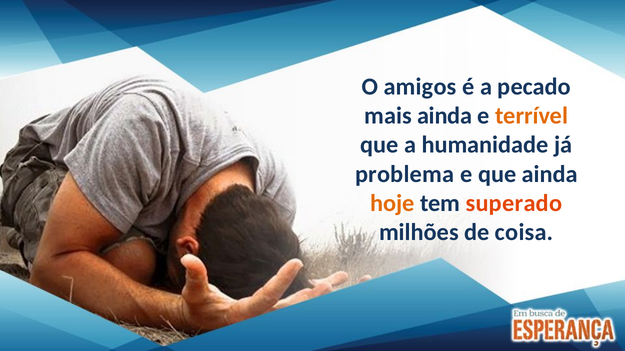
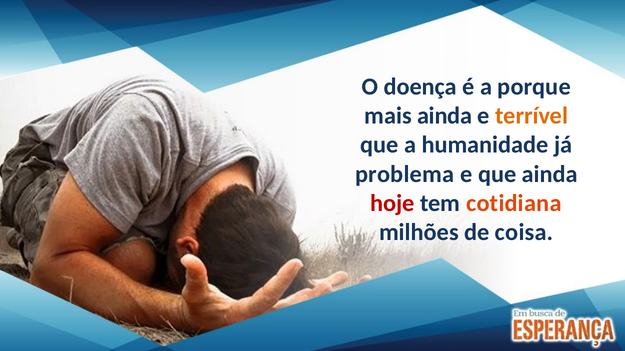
amigos: amigos -> doença
pecado: pecado -> porque
hoje colour: orange -> red
superado: superado -> cotidiana
